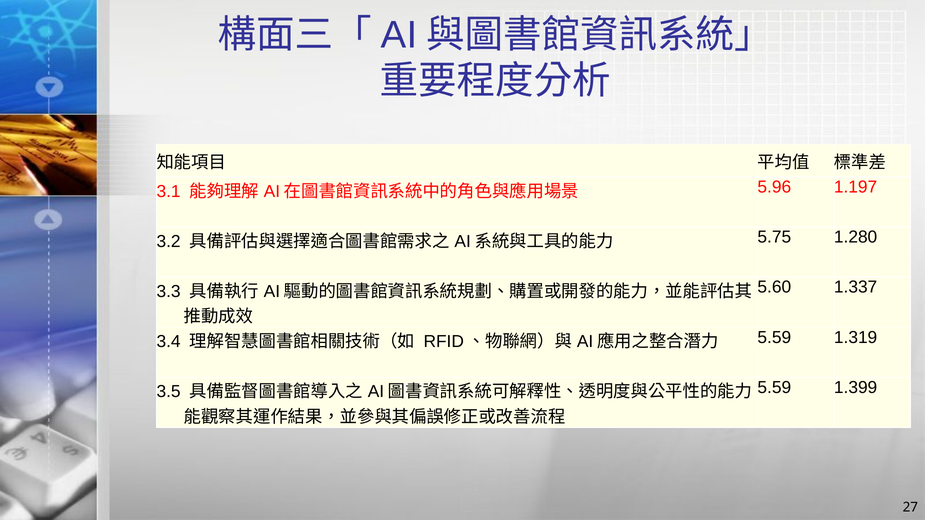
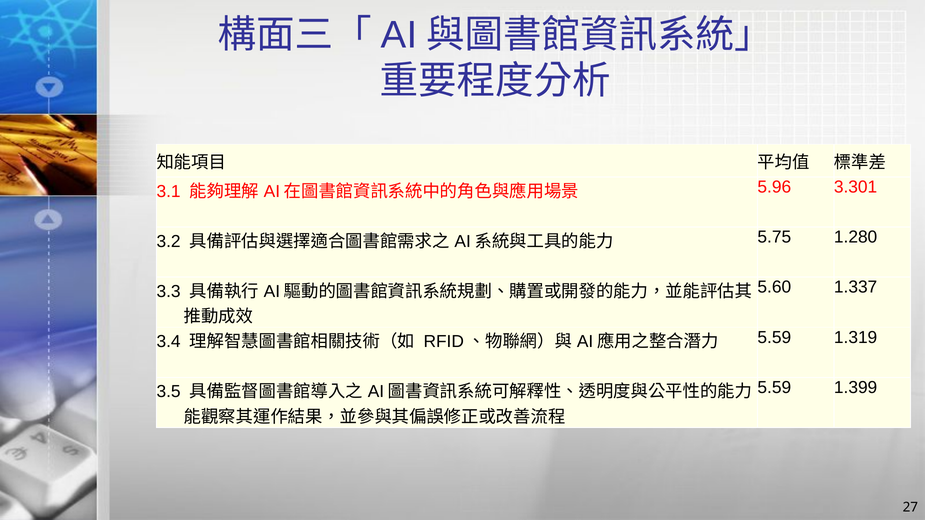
1.197: 1.197 -> 3.301
